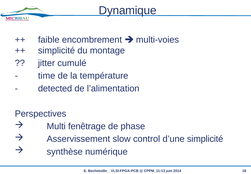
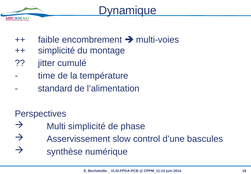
detected: detected -> standard
Multi fenêtrage: fenêtrage -> simplicité
d’une simplicité: simplicité -> bascules
